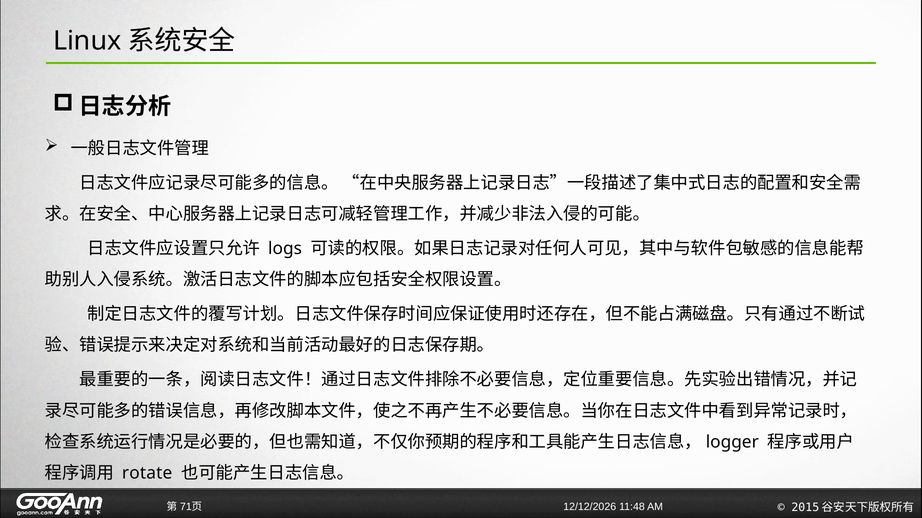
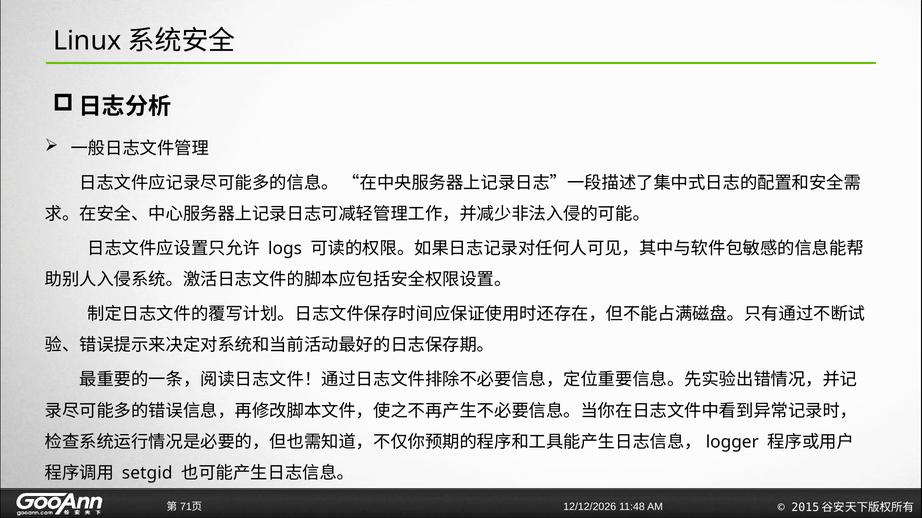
rotate: rotate -> setgid
